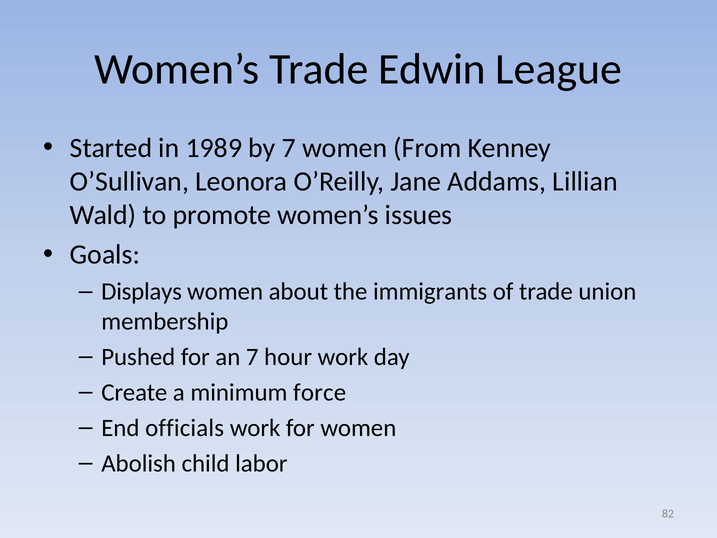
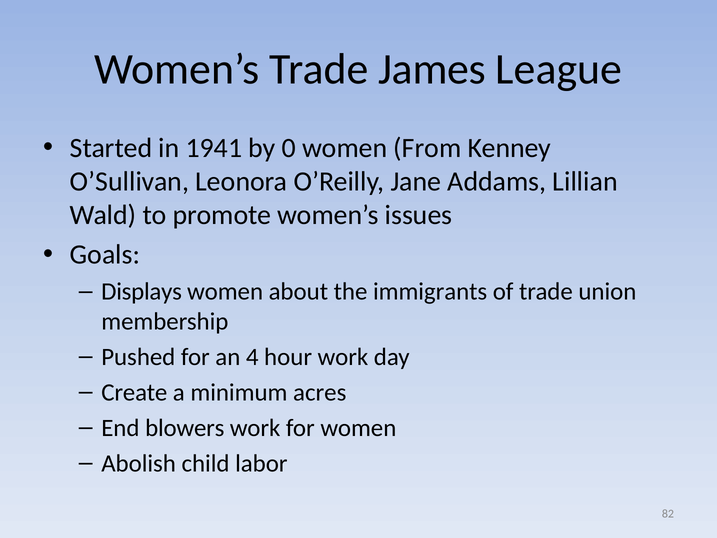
Edwin: Edwin -> James
1989: 1989 -> 1941
by 7: 7 -> 0
an 7: 7 -> 4
force: force -> acres
officials: officials -> blowers
